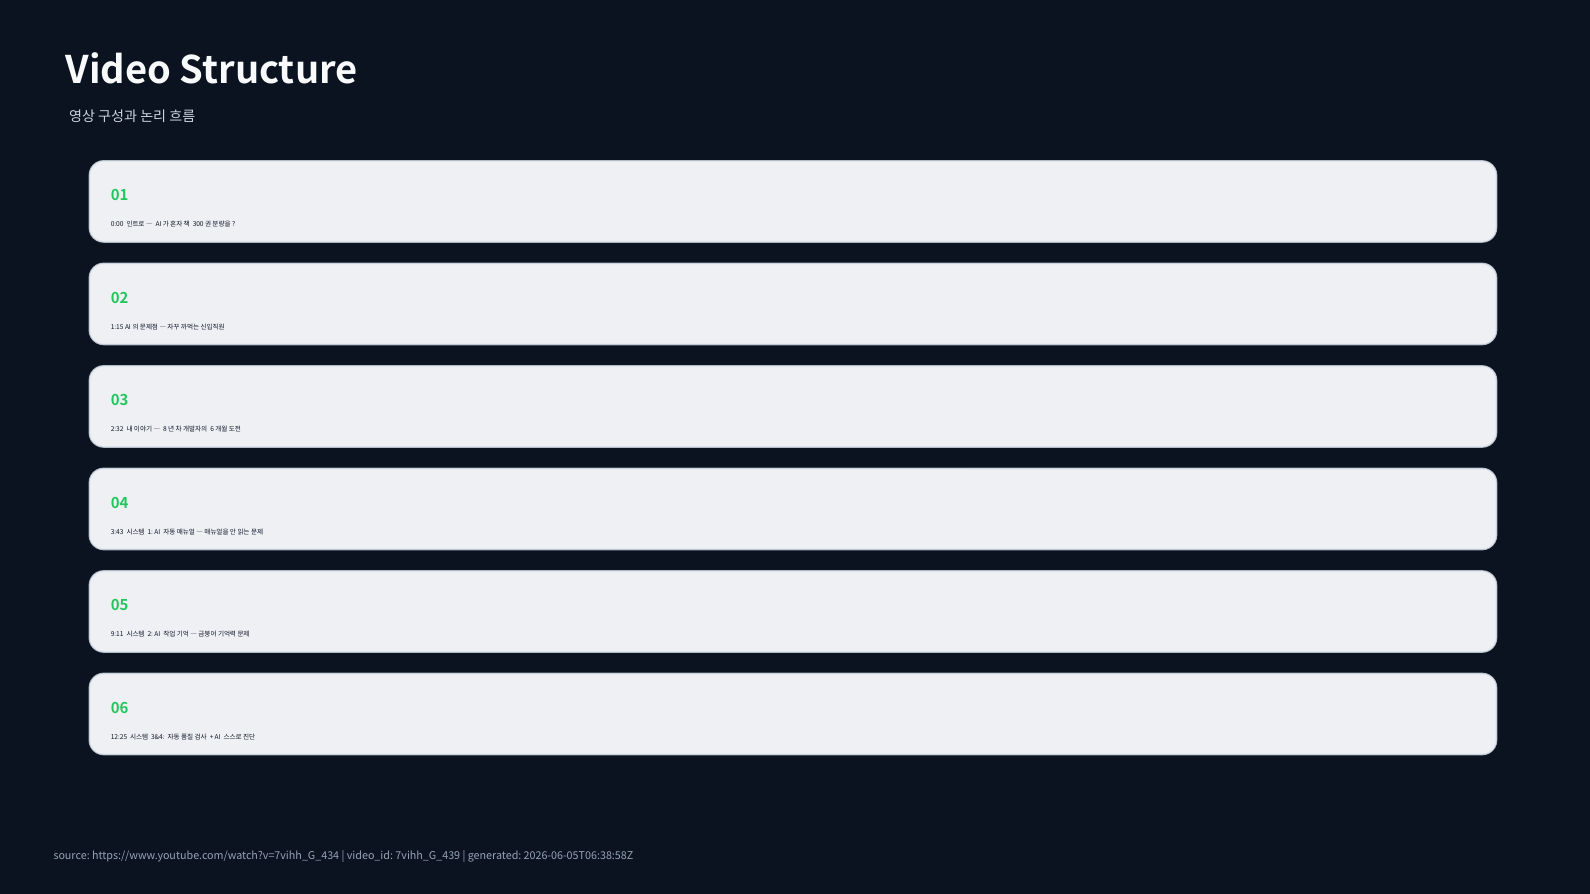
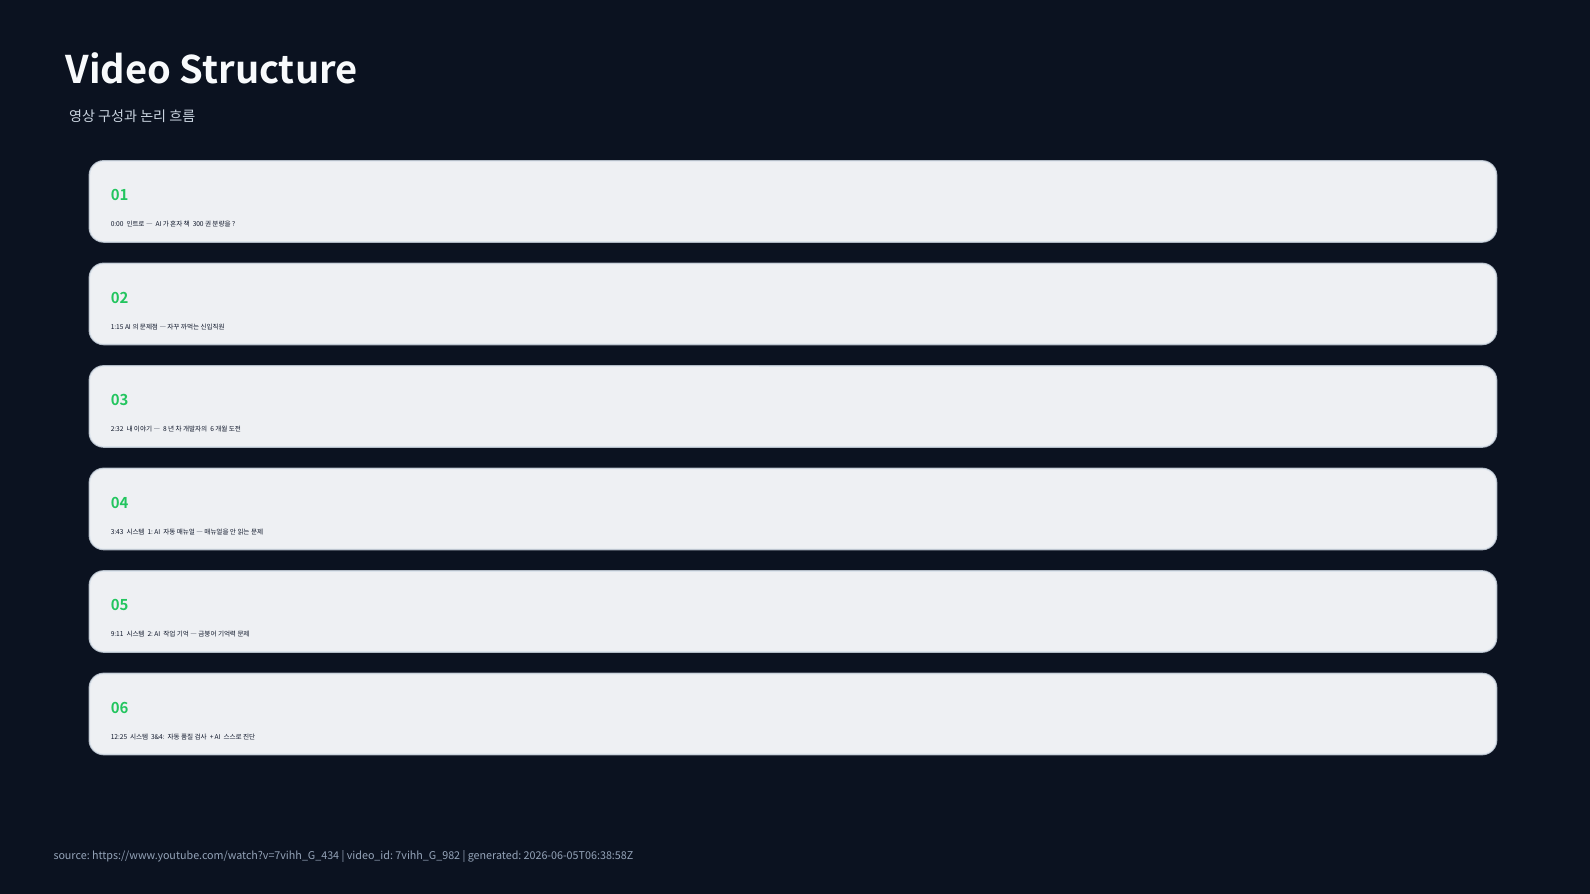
7vihh_G_439: 7vihh_G_439 -> 7vihh_G_982
